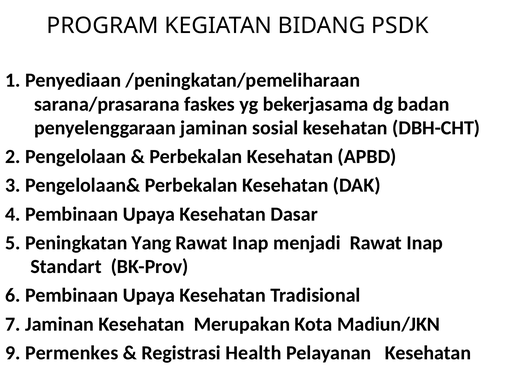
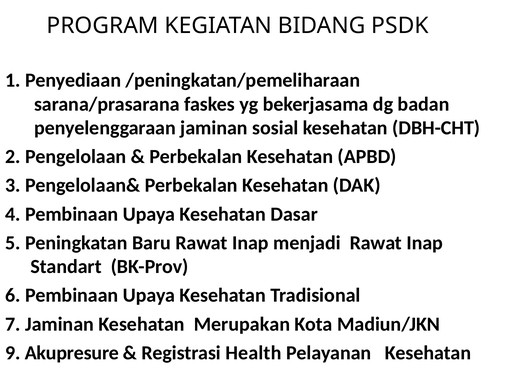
Yang: Yang -> Baru
Permenkes: Permenkes -> Akupresure
